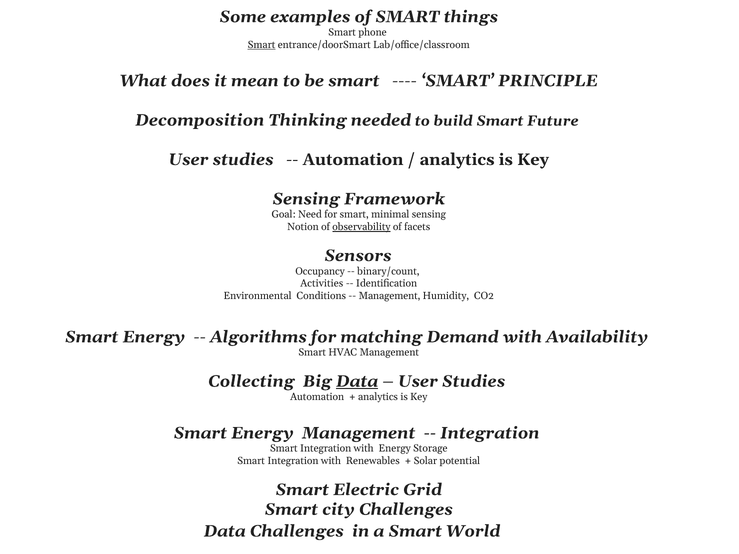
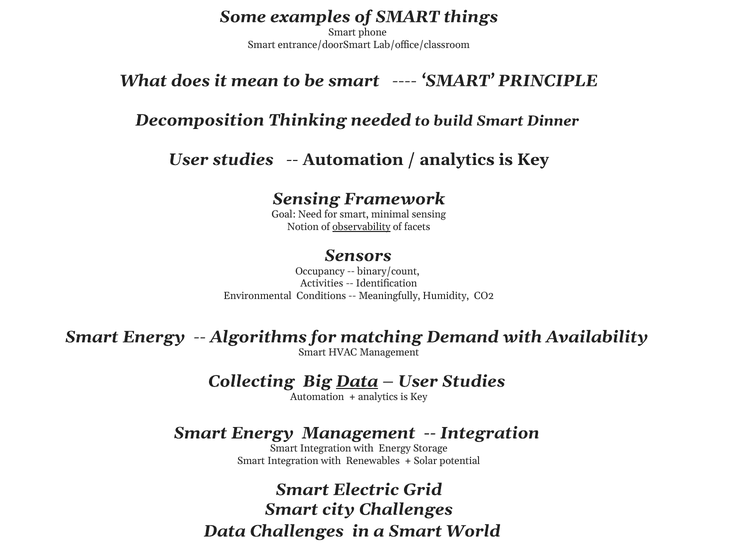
Smart at (262, 45) underline: present -> none
Future: Future -> Dinner
Management at (389, 296): Management -> Meaningfully
